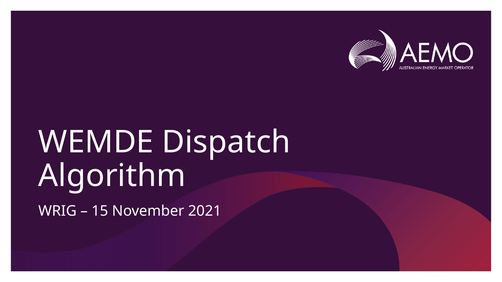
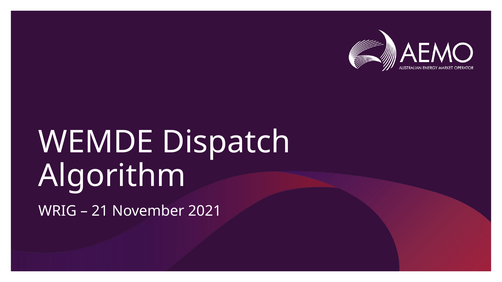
15: 15 -> 21
